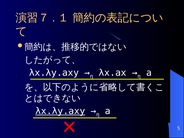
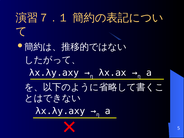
λx.λy.axy at (60, 111) underline: present -> none
